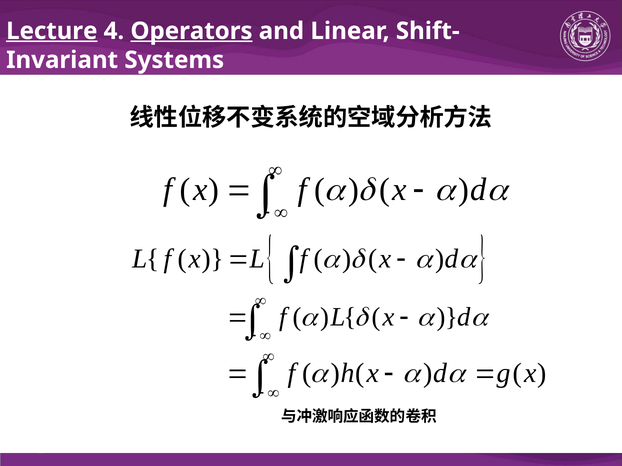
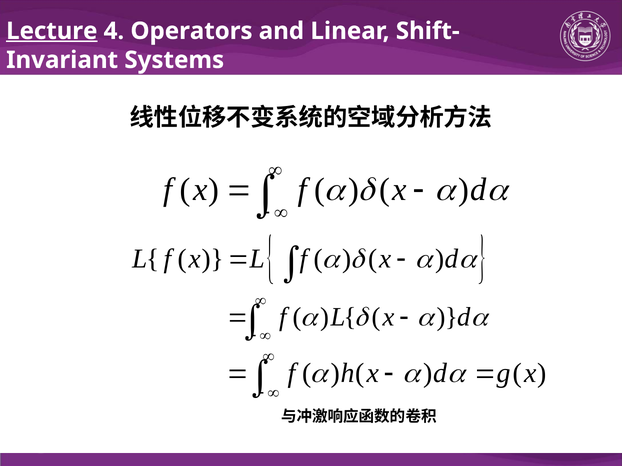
Operators underline: present -> none
